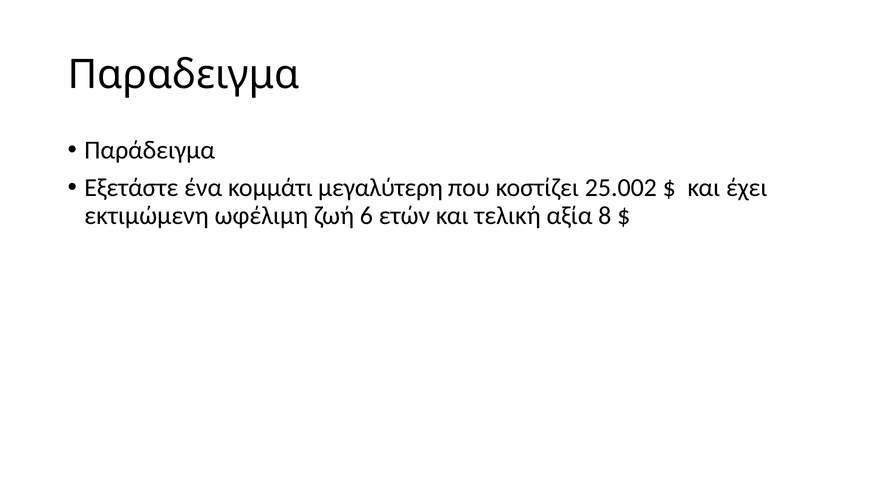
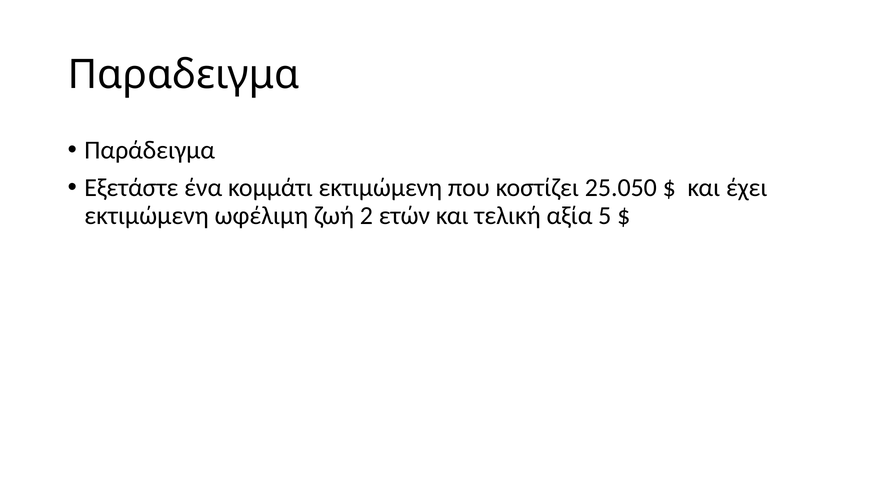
κομμάτι µεγαλύτερη: µεγαλύτερη -> εκτιμώμενη
25.002: 25.002 -> 25.050
6: 6 -> 2
8: 8 -> 5
